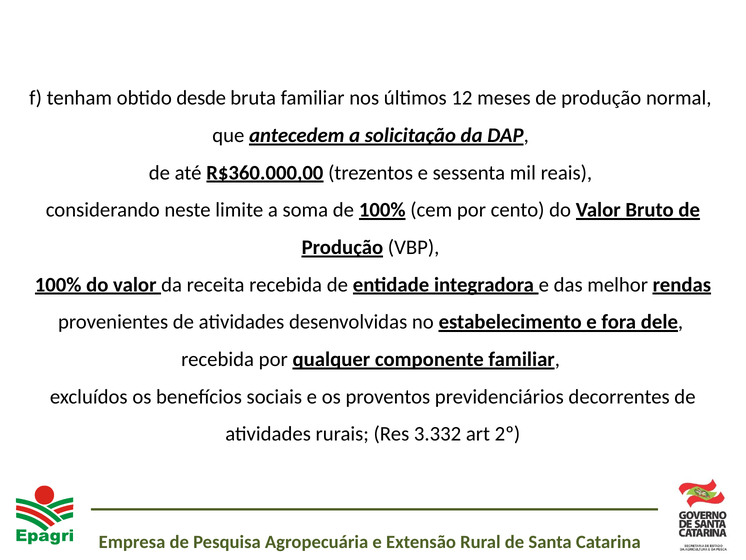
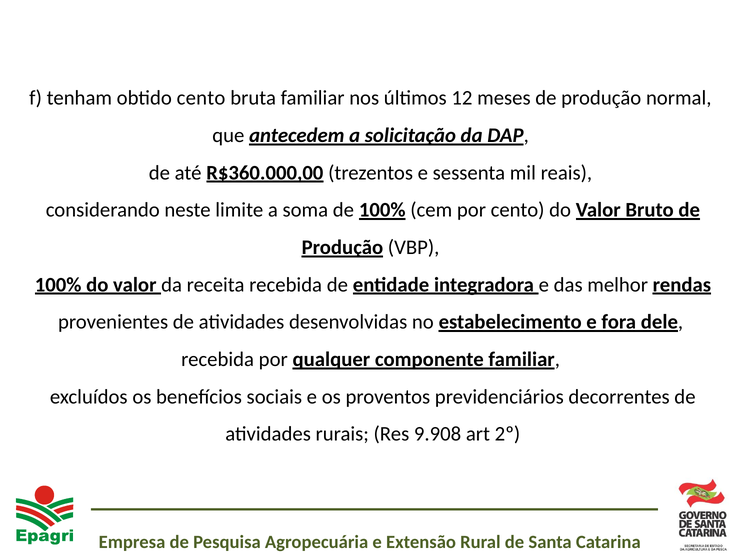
obtido desde: desde -> cento
3.332: 3.332 -> 9.908
